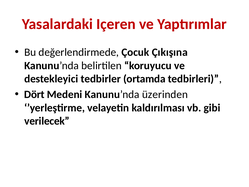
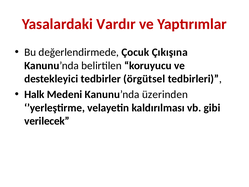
Içeren: Içeren -> Vardır
ortamda: ortamda -> örgütsel
Dört: Dört -> Halk
